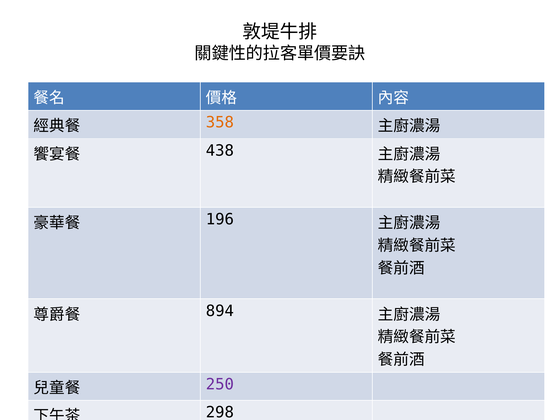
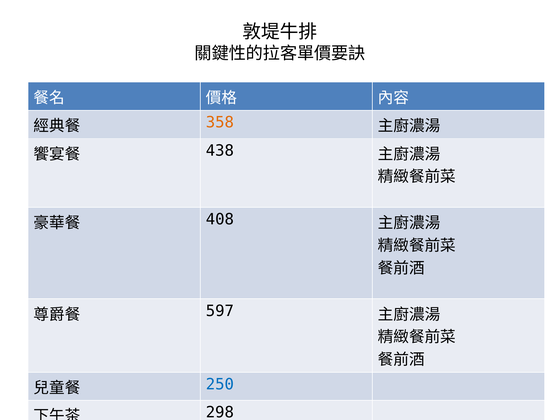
196: 196 -> 408
894: 894 -> 597
250 colour: purple -> blue
